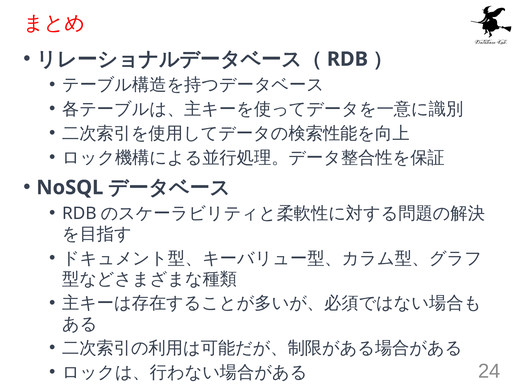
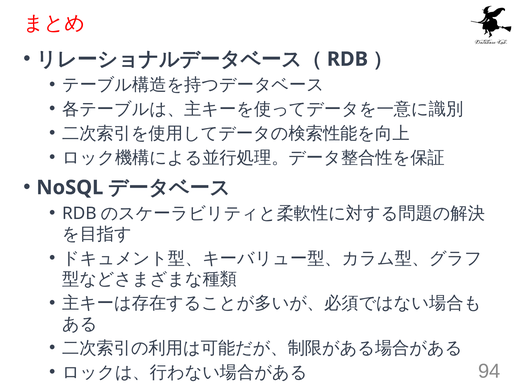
24: 24 -> 94
